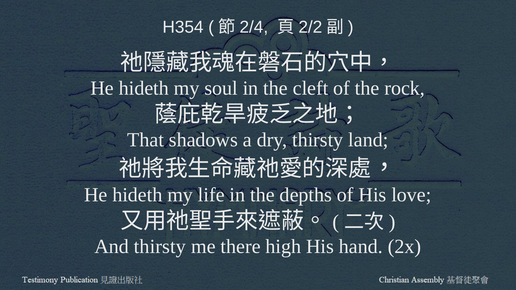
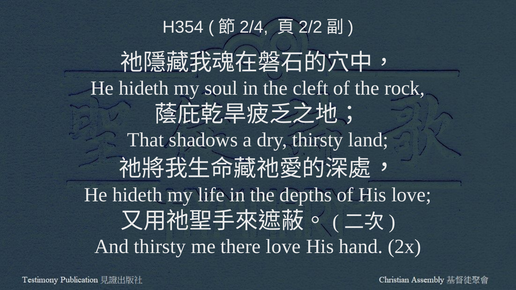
there high: high -> love
